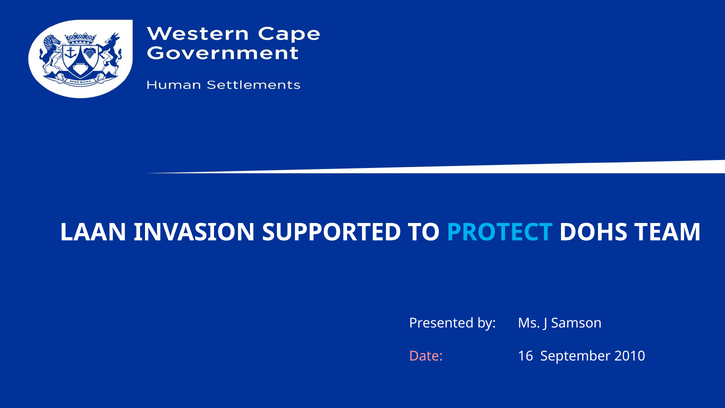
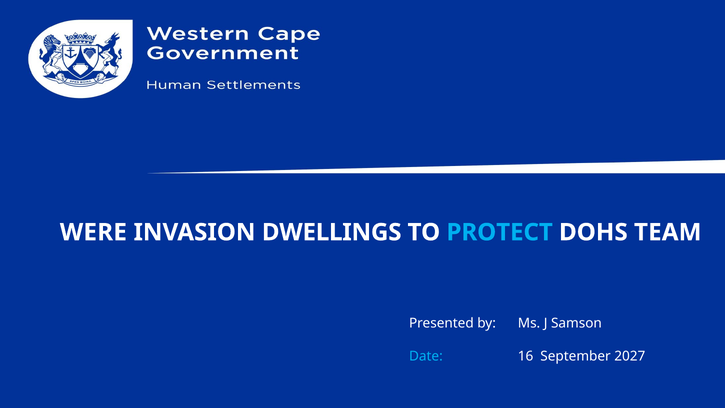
LAAN: LAAN -> WERE
SUPPORTED: SUPPORTED -> DWELLINGS
Date colour: pink -> light blue
2010: 2010 -> 2027
